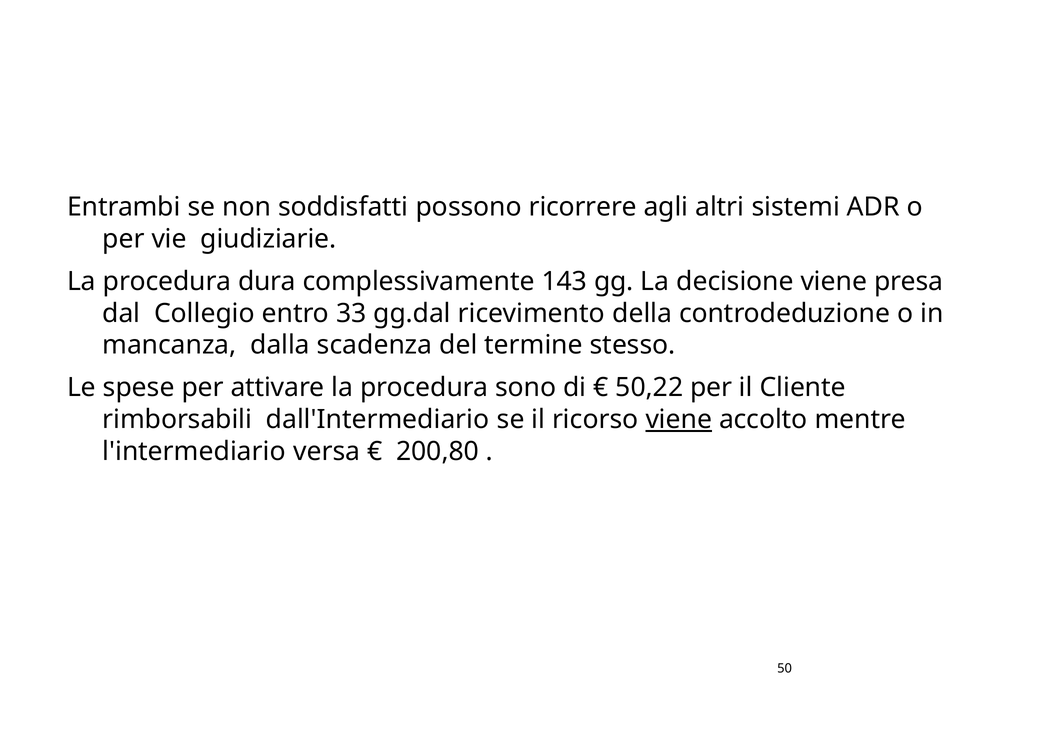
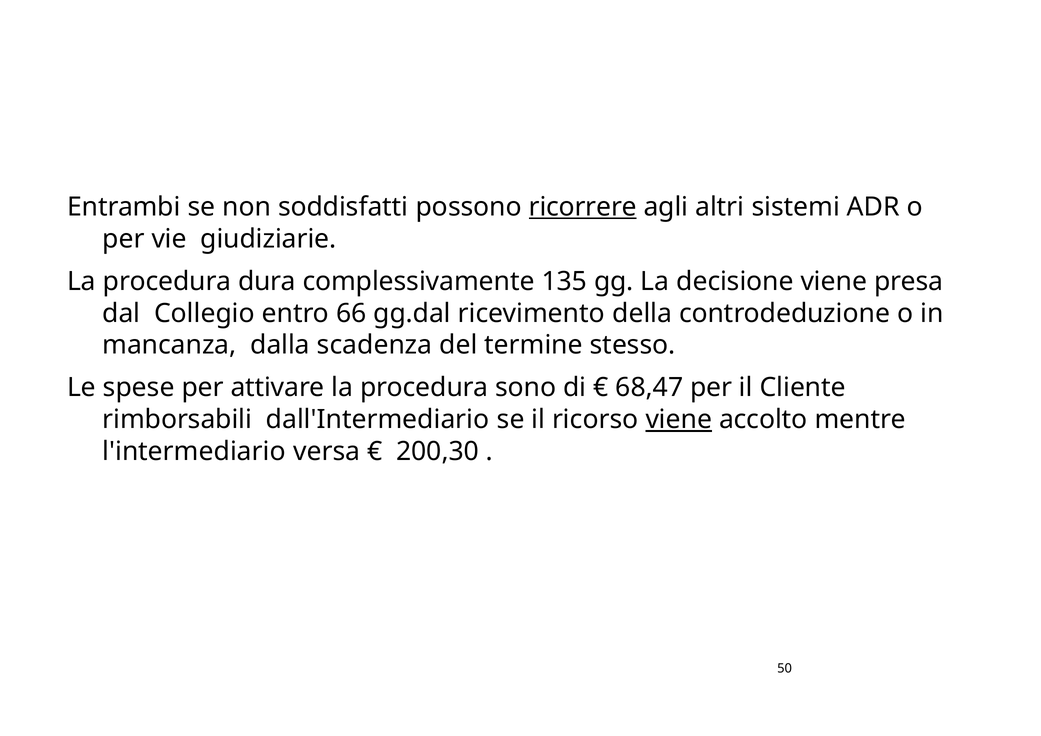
ricorrere underline: none -> present
143: 143 -> 135
33: 33 -> 66
50,22: 50,22 -> 68,47
200,80: 200,80 -> 200,30
